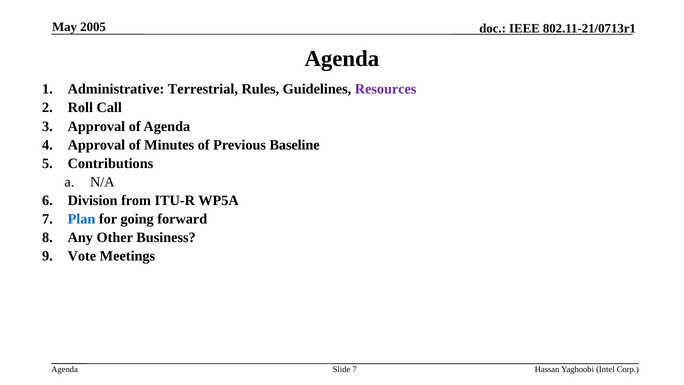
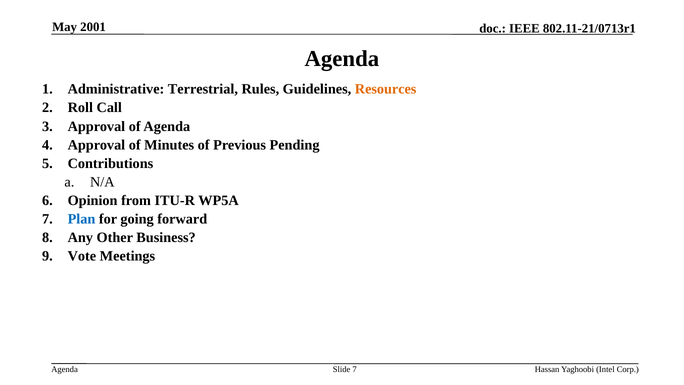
2005: 2005 -> 2001
Resources colour: purple -> orange
Baseline: Baseline -> Pending
Division: Division -> Opinion
